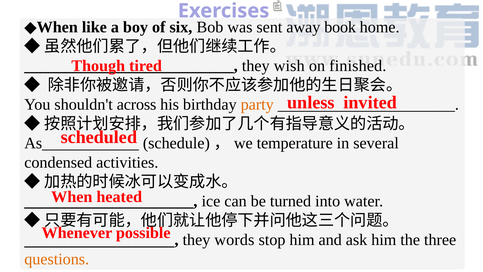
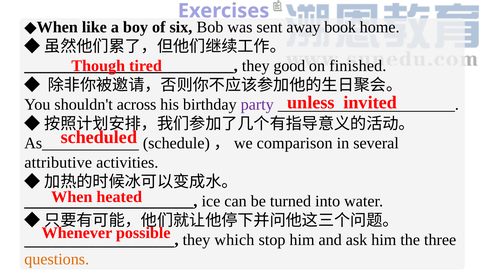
wish: wish -> good
party colour: orange -> purple
temperature: temperature -> comparison
condensed: condensed -> attributive
words: words -> which
